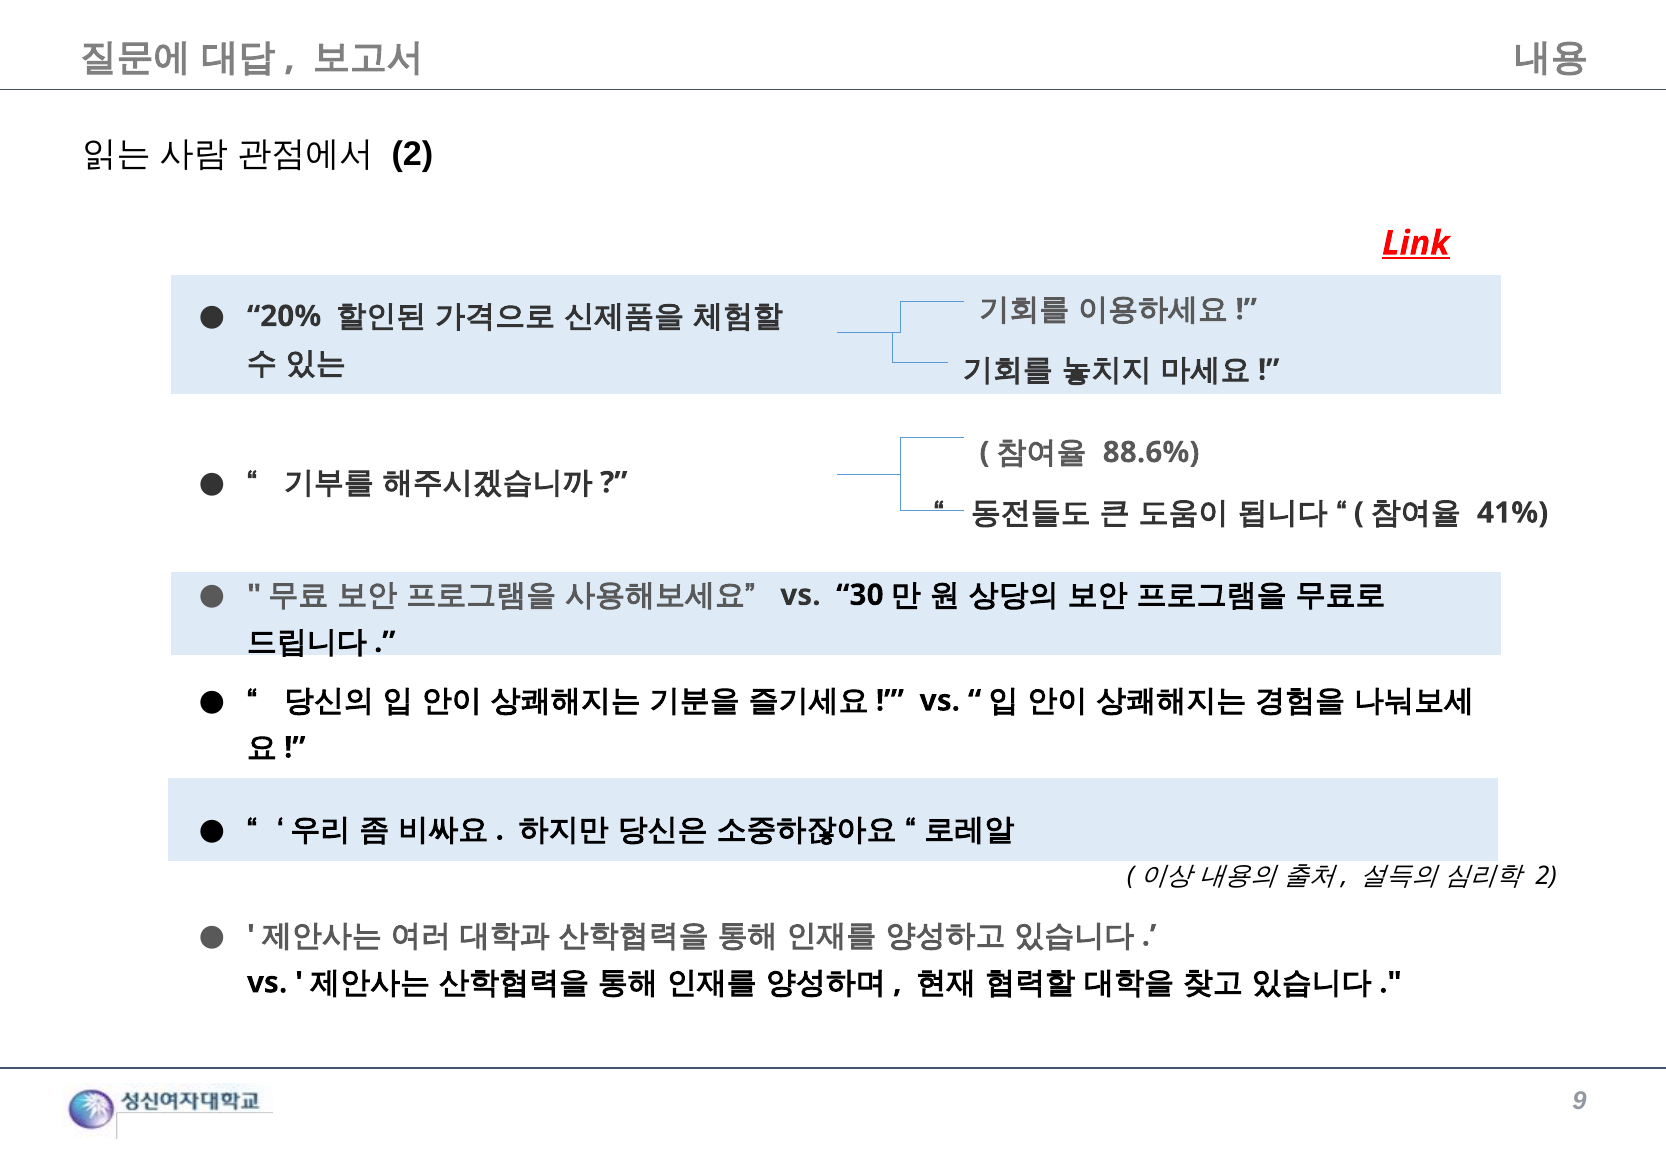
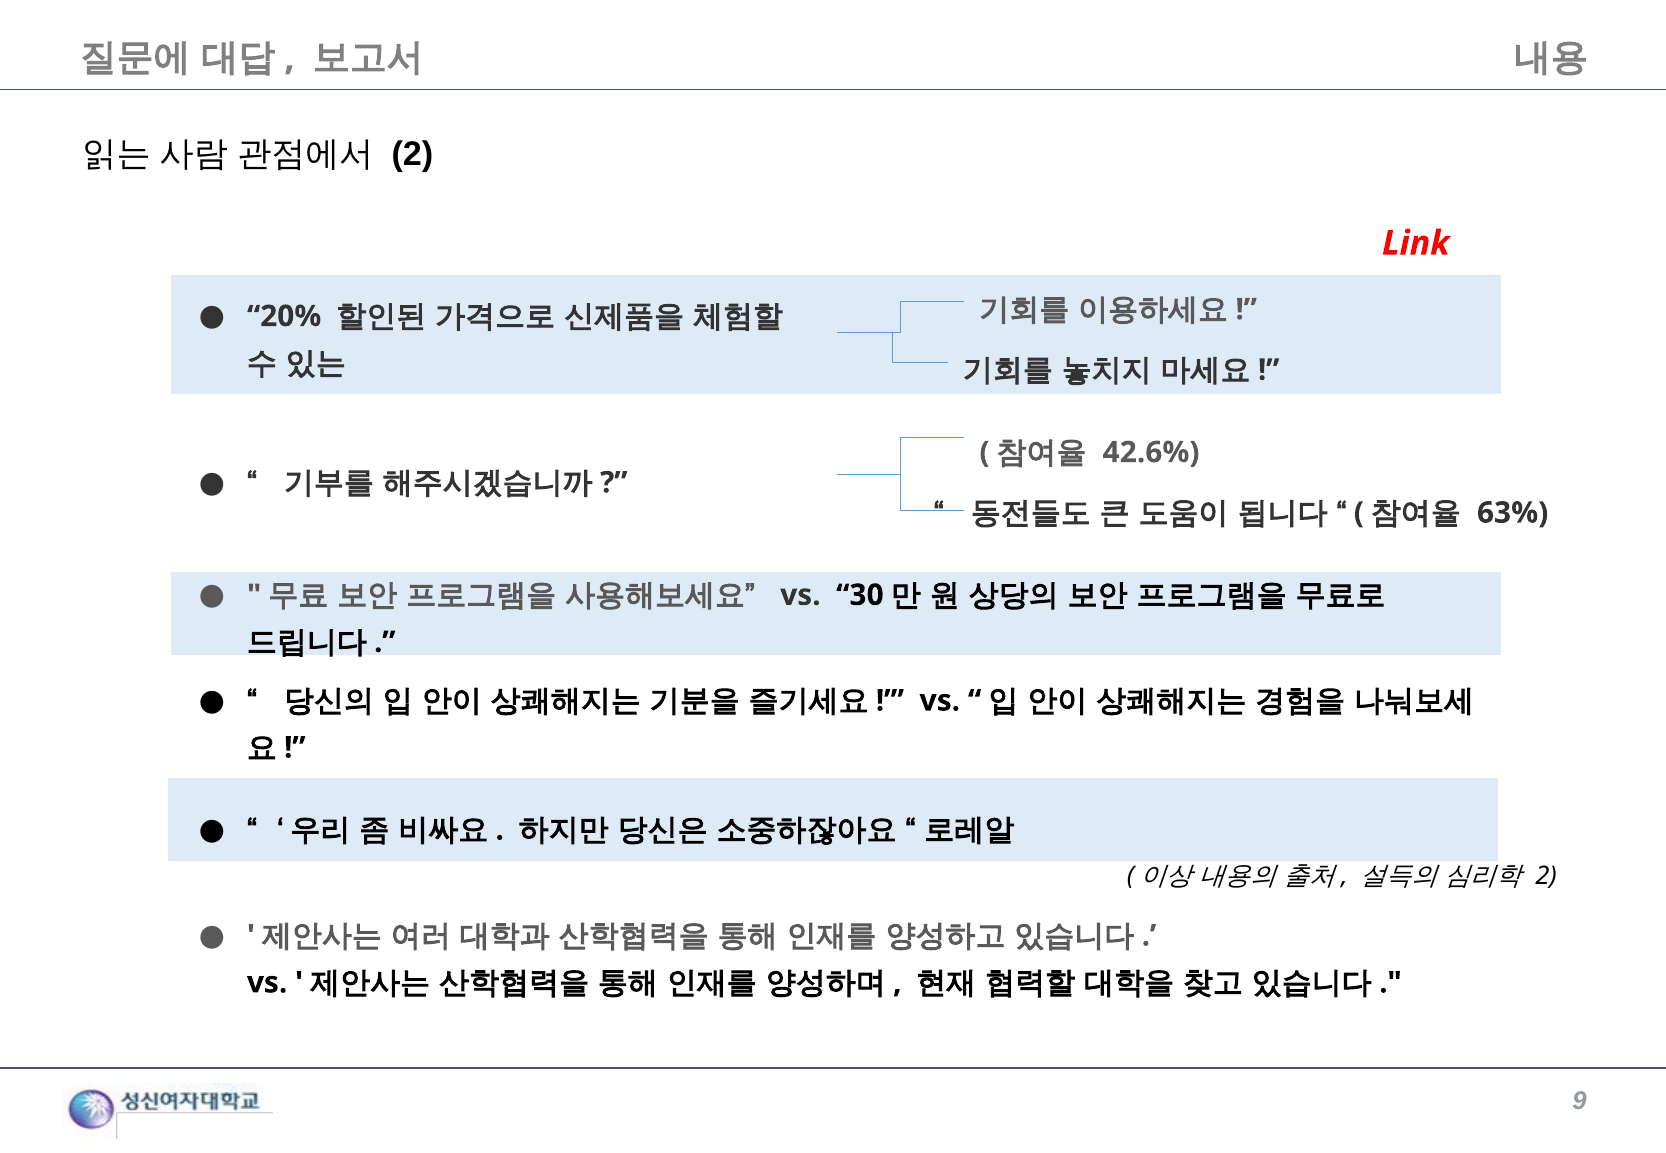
Link underline: present -> none
88.6%: 88.6% -> 42.6%
41%: 41% -> 63%
